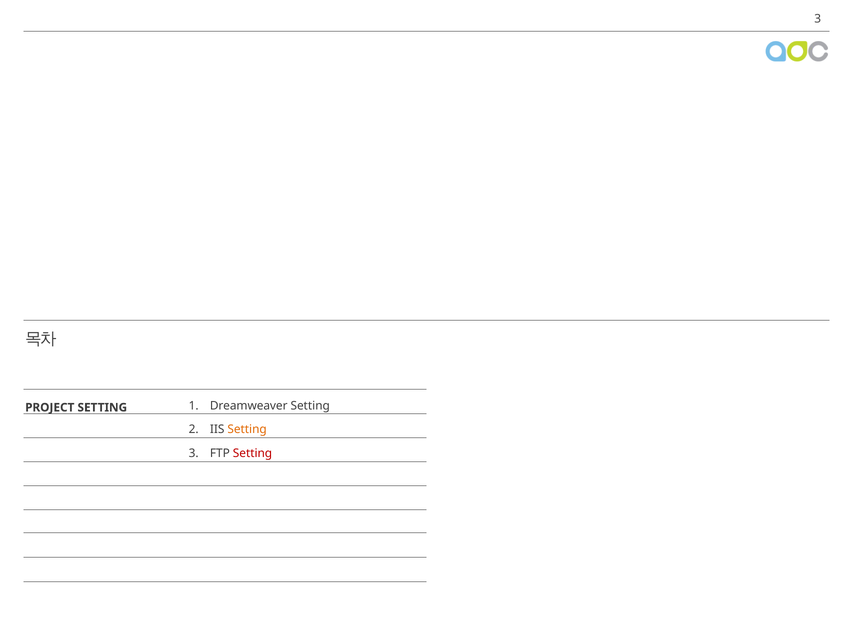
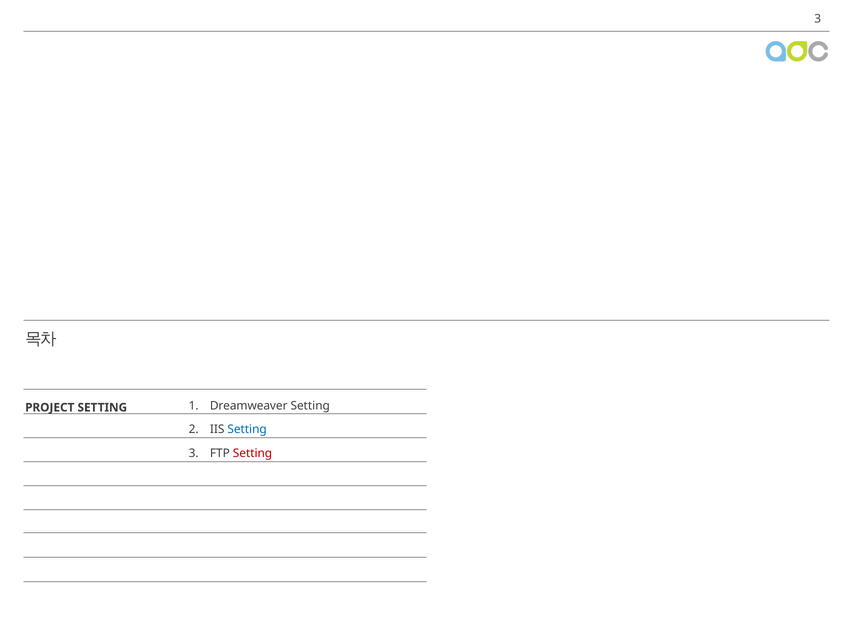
Setting at (247, 429) colour: orange -> blue
